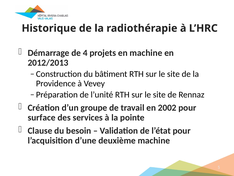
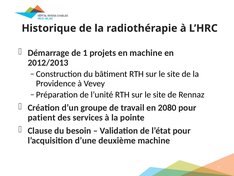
4: 4 -> 1
2002: 2002 -> 2080
surface: surface -> patient
